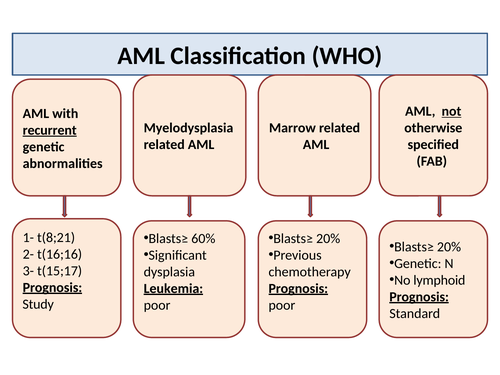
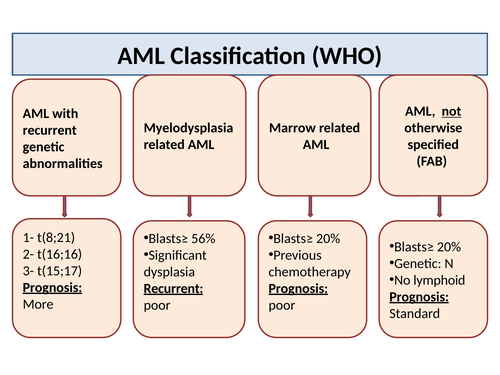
recurrent at (50, 130) underline: present -> none
60%: 60% -> 56%
Leukemia at (173, 288): Leukemia -> Recurrent
Study: Study -> More
